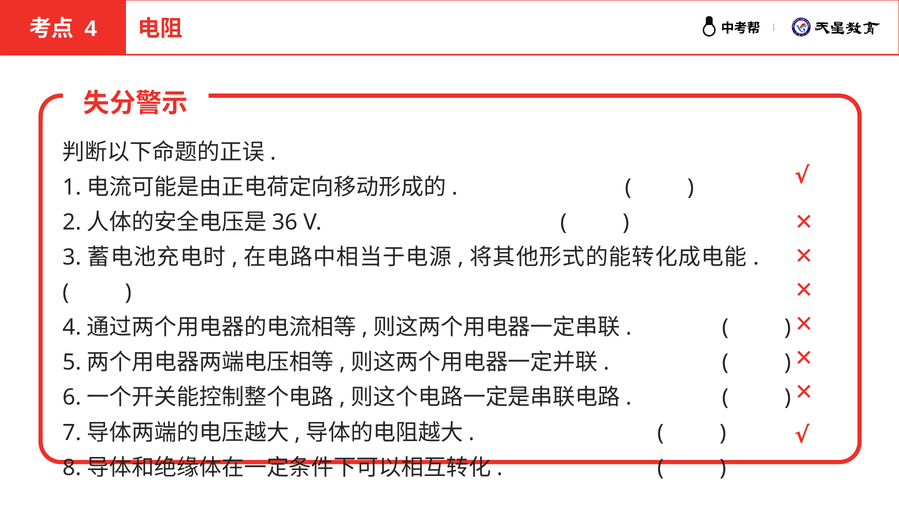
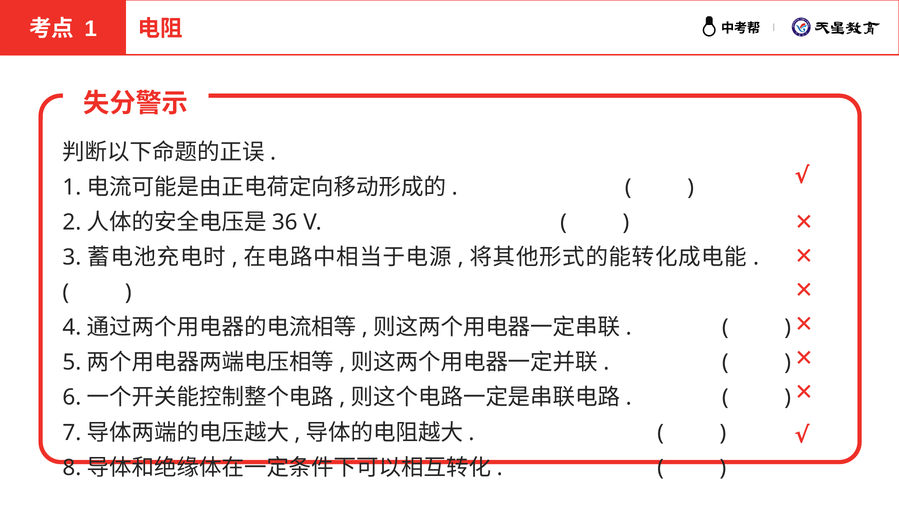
4 at (91, 29): 4 -> 1
